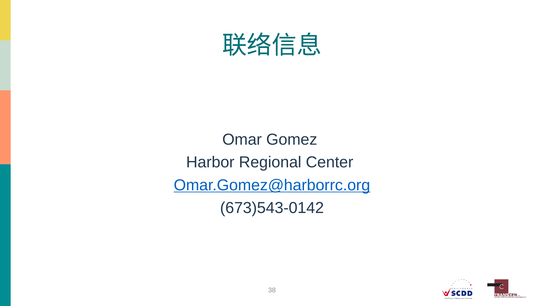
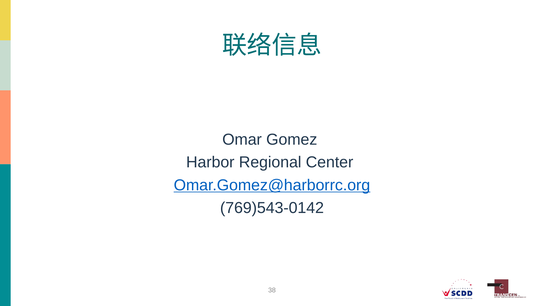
673)543-0142: 673)543-0142 -> 769)543-0142
